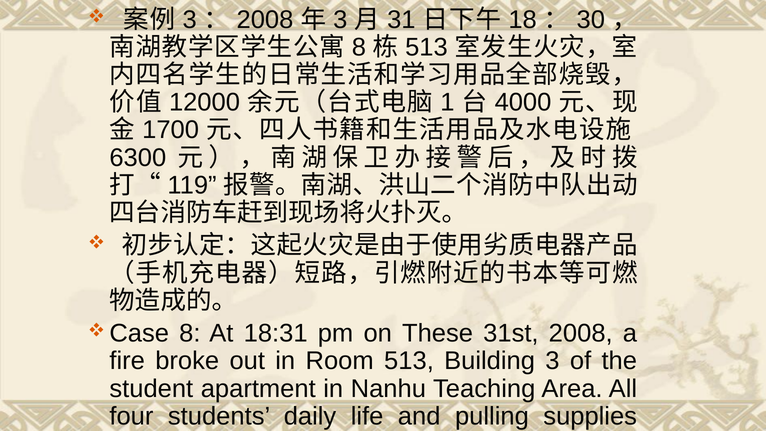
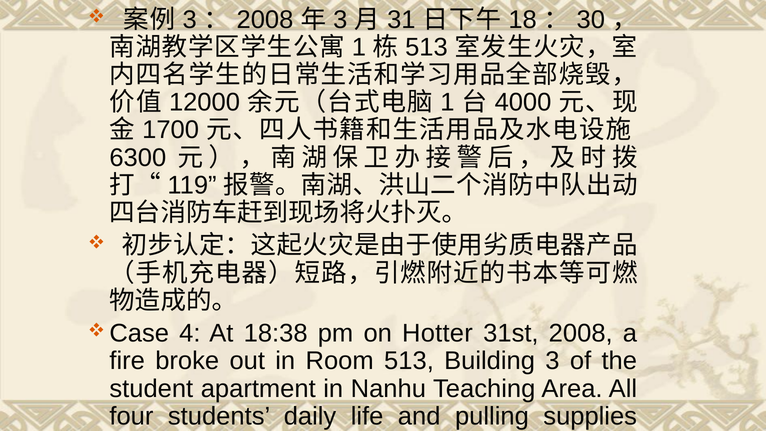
8 at (359, 47): 8 -> 1
Case 8: 8 -> 4
18:31: 18:31 -> 18:38
These: These -> Hotter
